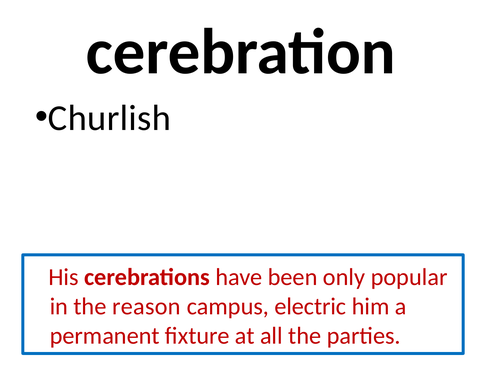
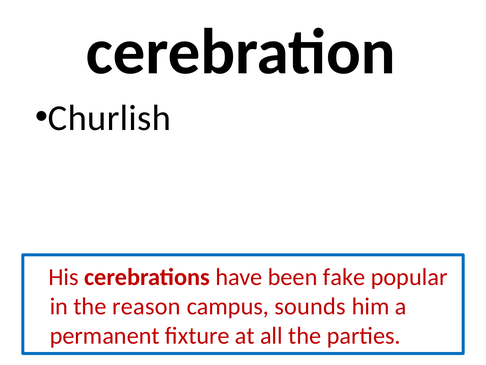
only: only -> fake
electric: electric -> sounds
